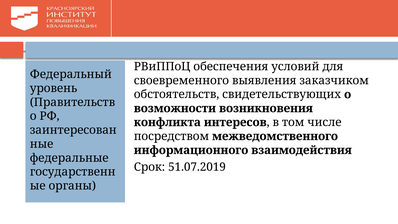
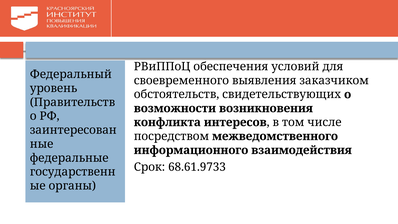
51.07.2019: 51.07.2019 -> 68.61.9733
